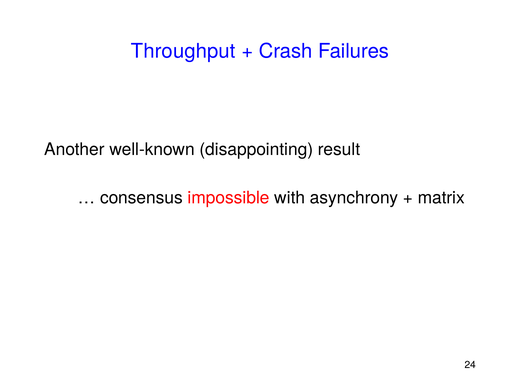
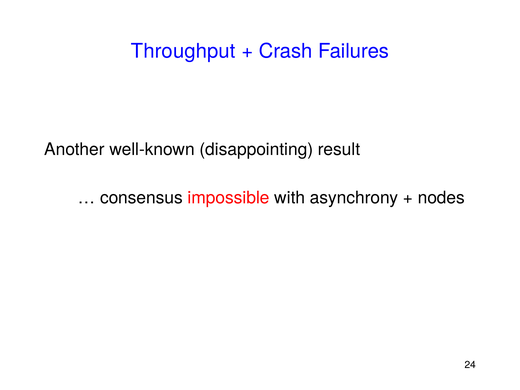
matrix: matrix -> nodes
